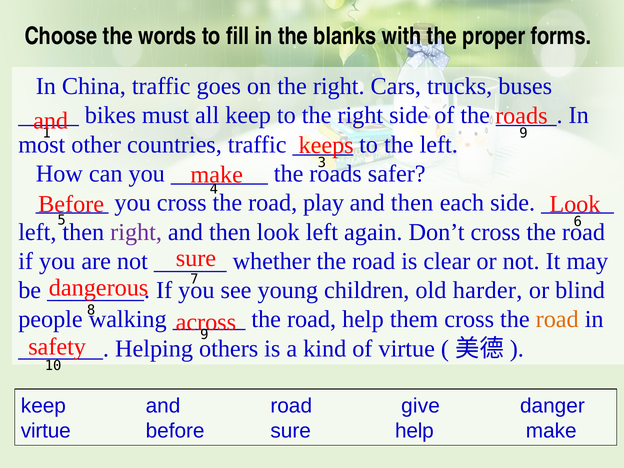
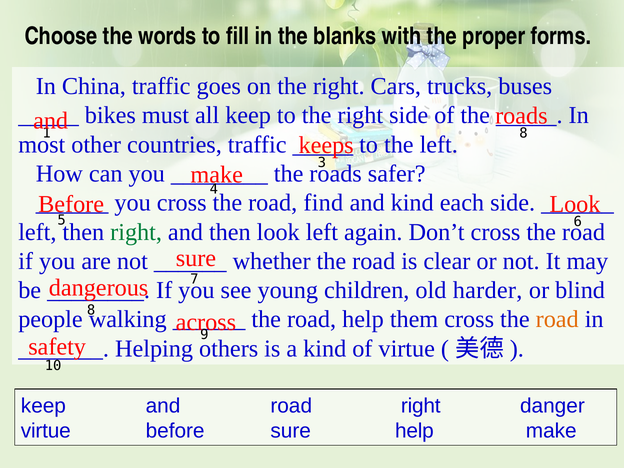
9 at (523, 133): 9 -> 8
play: play -> find
then at (412, 203): then -> kind
right at (136, 232) colour: purple -> green
road give: give -> right
